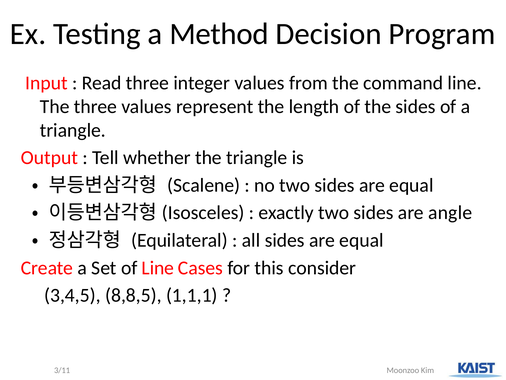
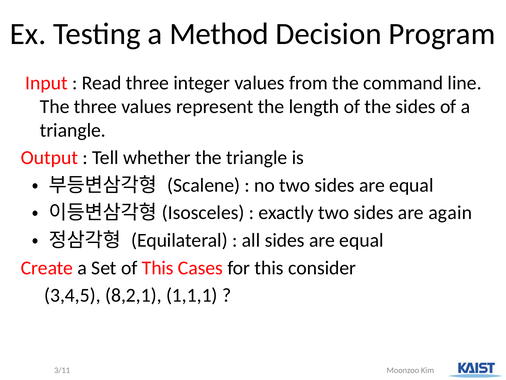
angle: angle -> again
of Line: Line -> This
8,8,5: 8,8,5 -> 8,2,1
